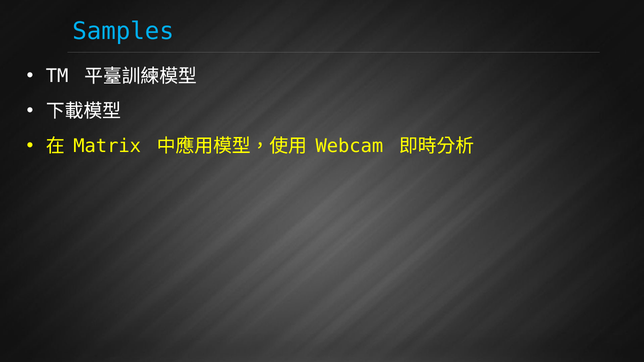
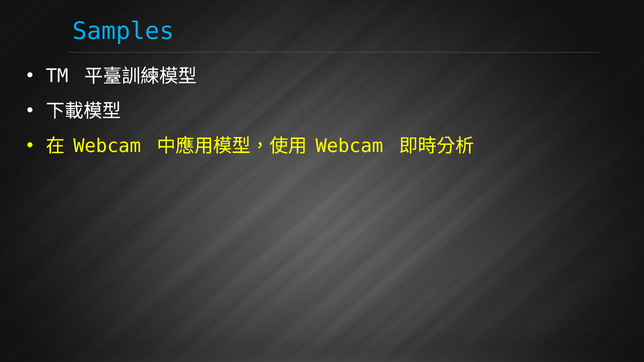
Matrix at (107, 146): Matrix -> Webcam
